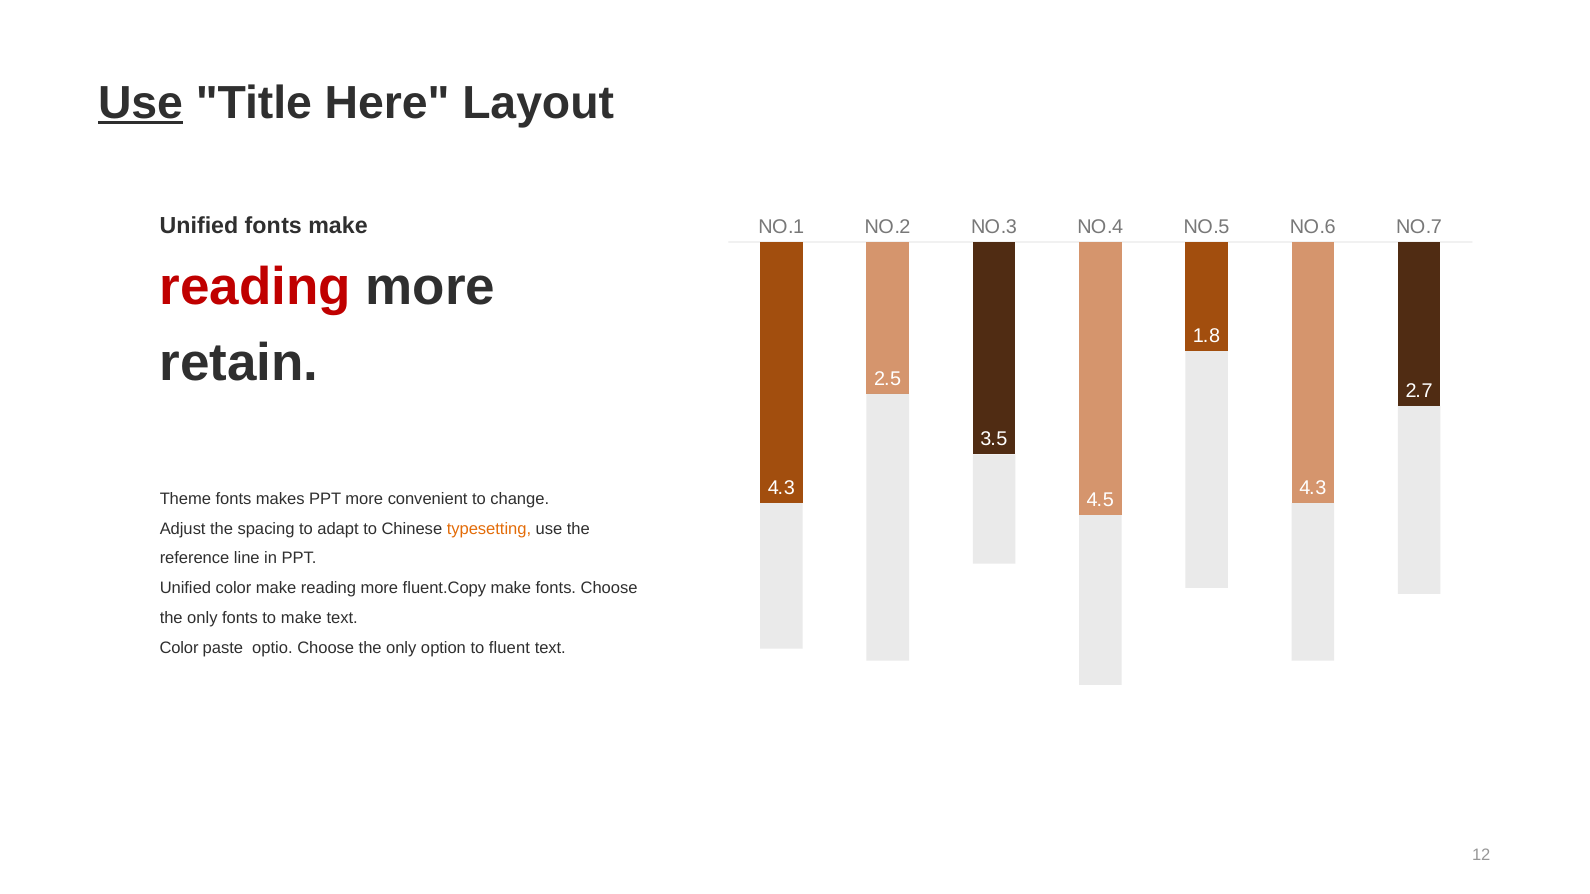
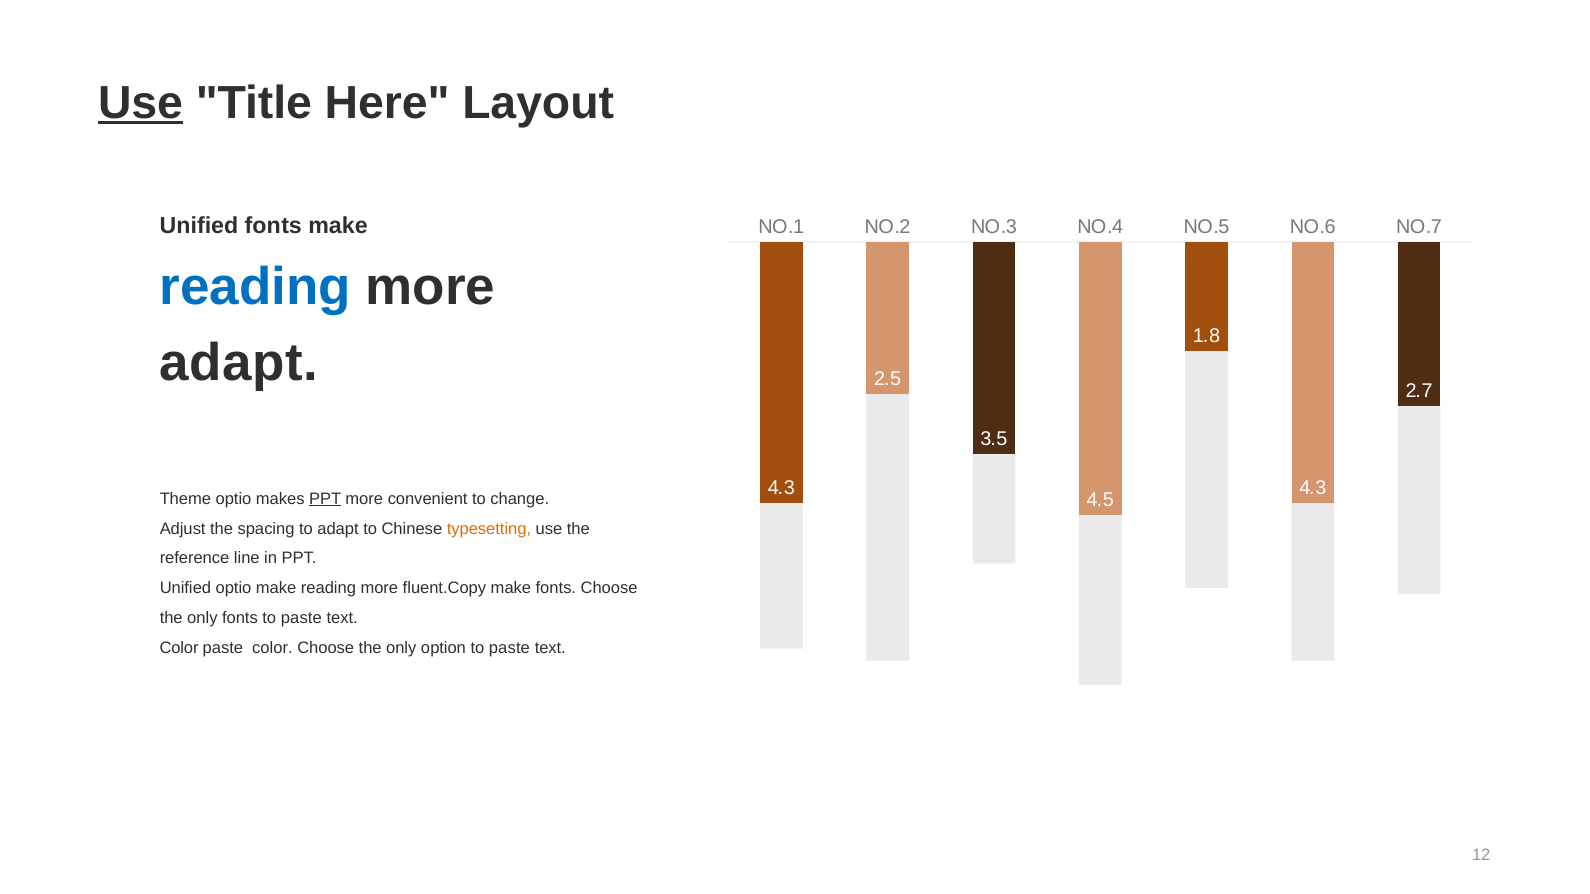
reading at (255, 287) colour: red -> blue
retain at (239, 363): retain -> adapt
Theme fonts: fonts -> optio
PPT at (325, 499) underline: none -> present
Unified color: color -> optio
make at (301, 618): make -> paste
paste optio: optio -> color
option to fluent: fluent -> paste
